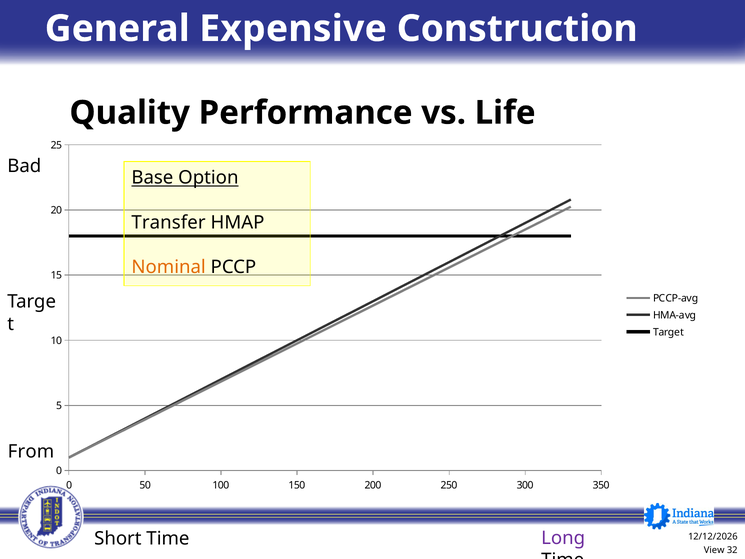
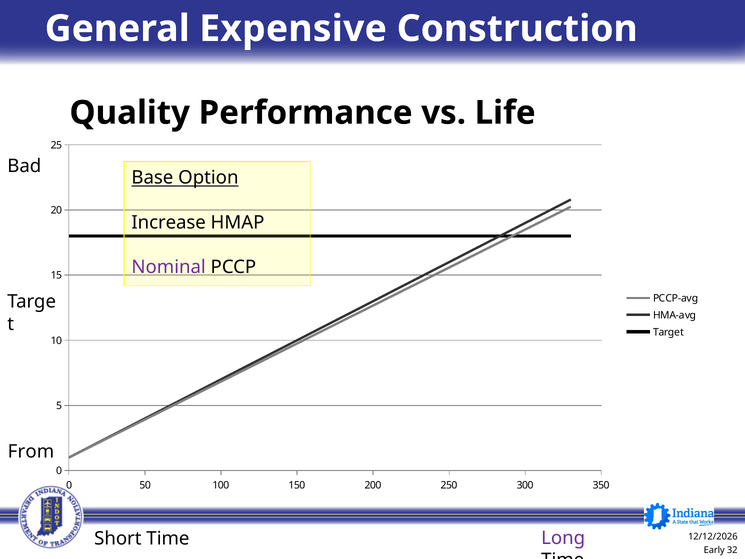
Transfer: Transfer -> Increase
Nominal colour: orange -> purple
View: View -> Early
